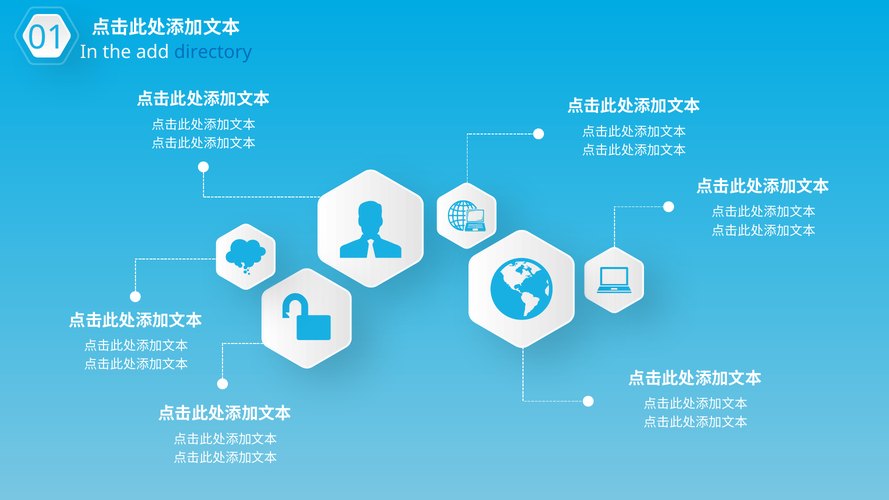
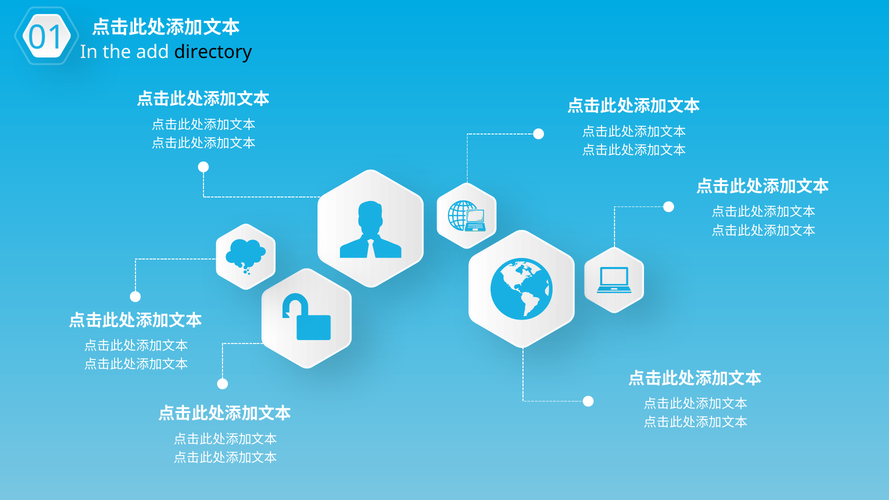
directory colour: blue -> black
